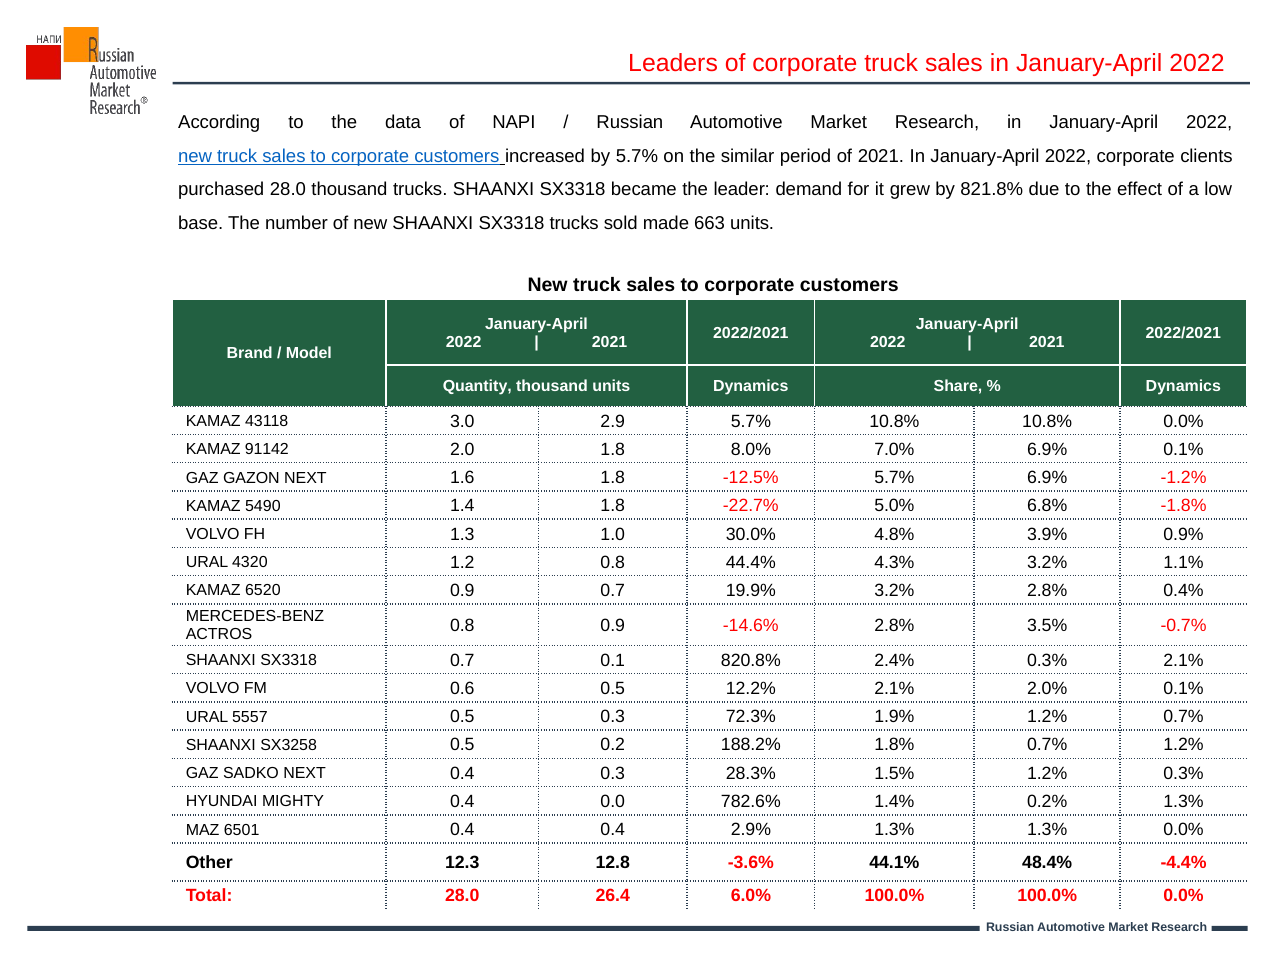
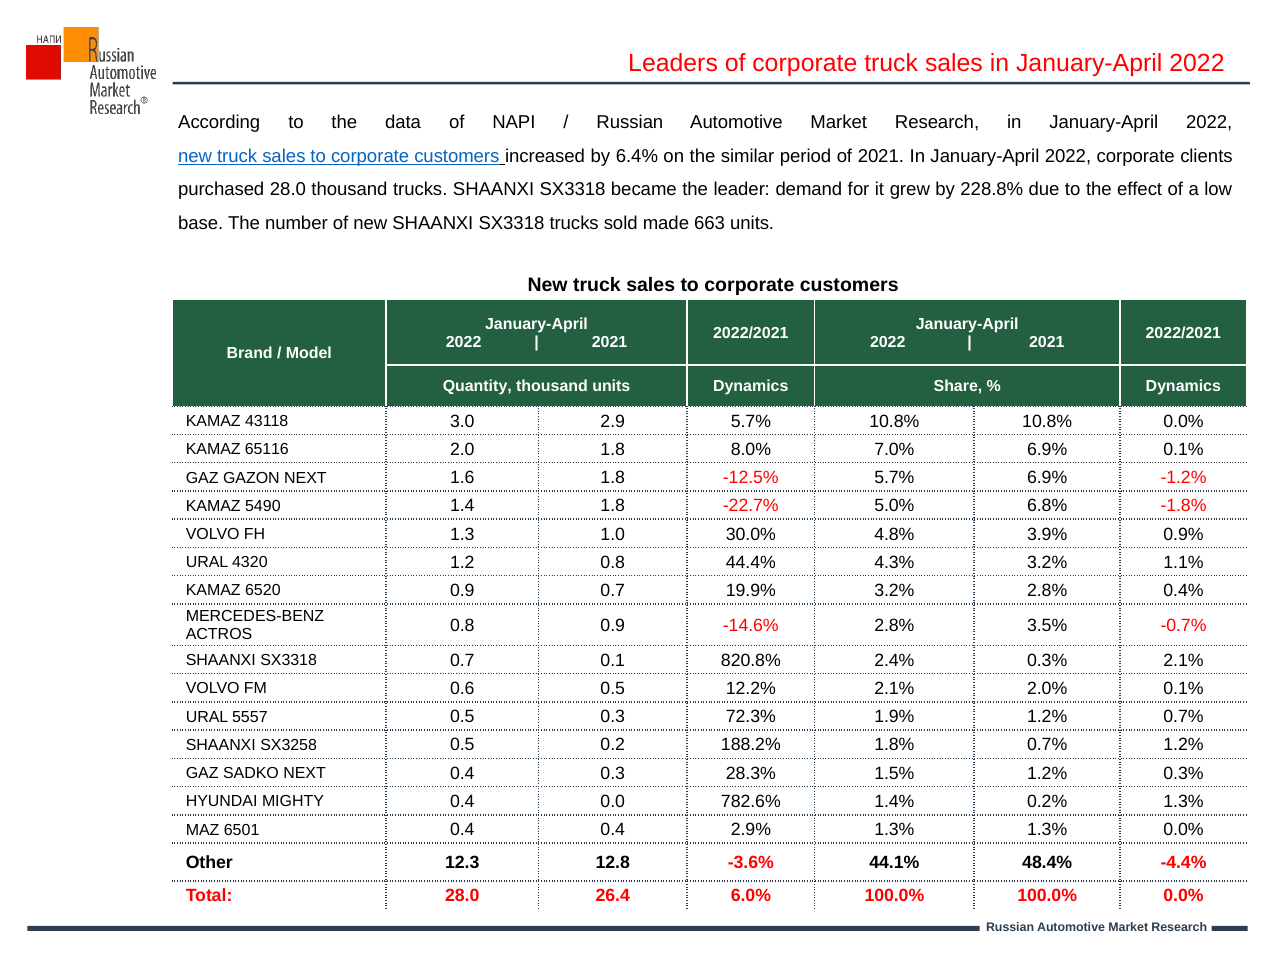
by 5.7%: 5.7% -> 6.4%
821.8%: 821.8% -> 228.8%
91142: 91142 -> 65116
